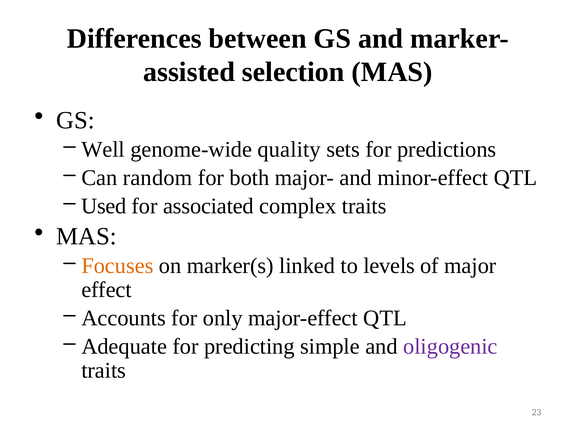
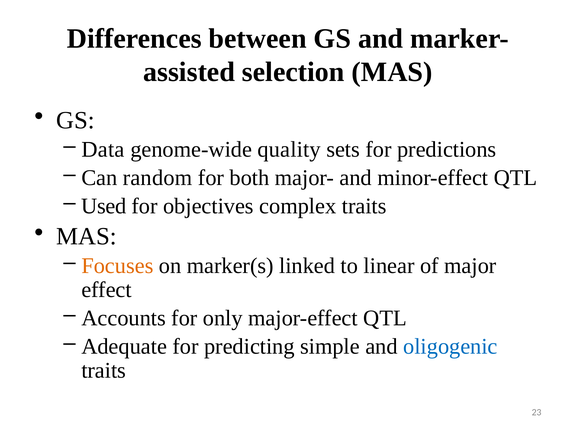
Well: Well -> Data
associated: associated -> objectives
levels: levels -> linear
oligogenic colour: purple -> blue
